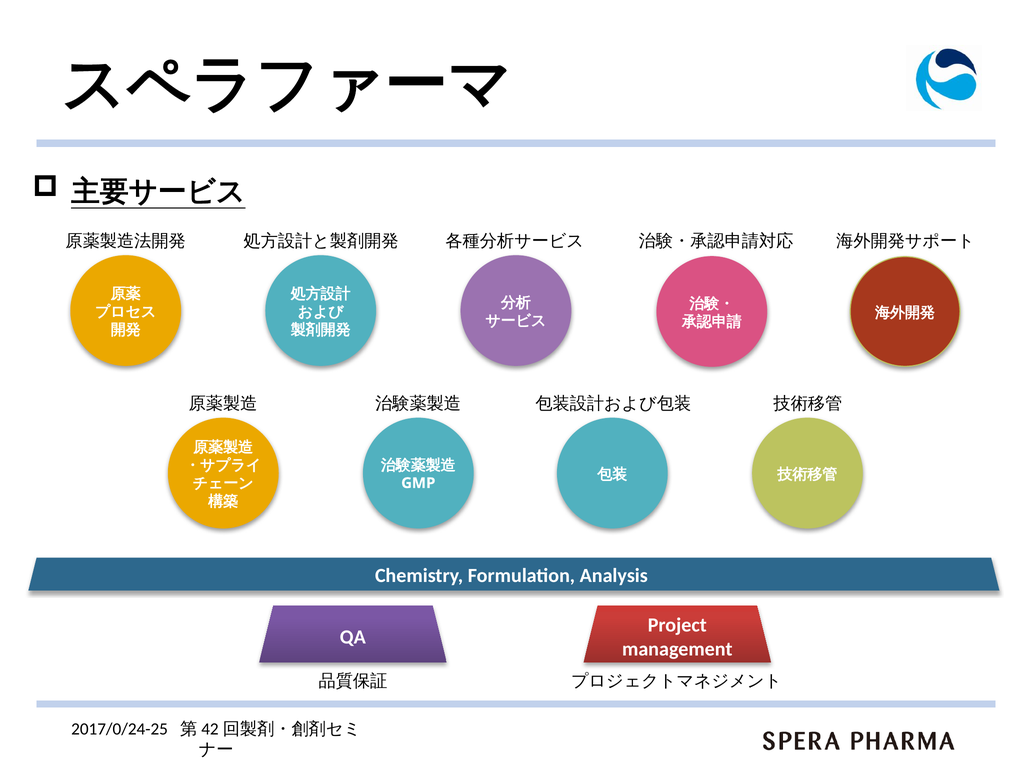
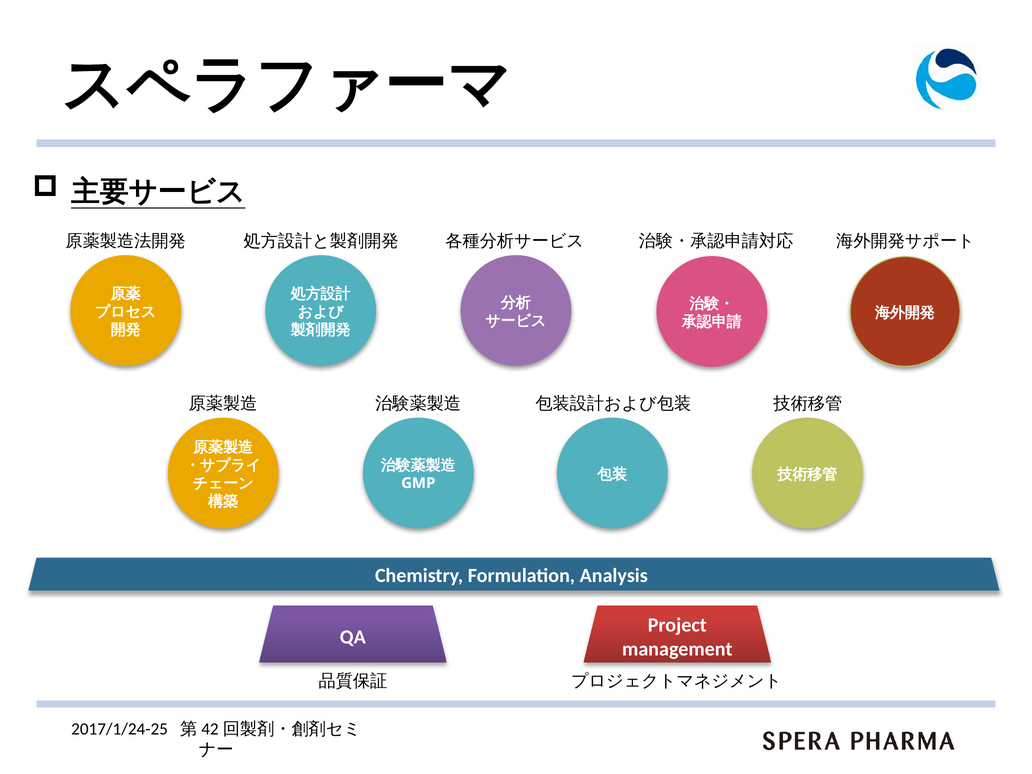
2017/0/24-25: 2017/0/24-25 -> 2017/1/24-25
